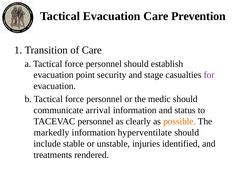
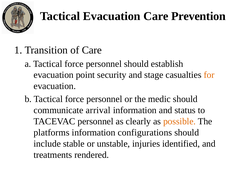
for colour: purple -> orange
markedly: markedly -> platforms
hyperventilate: hyperventilate -> configurations
